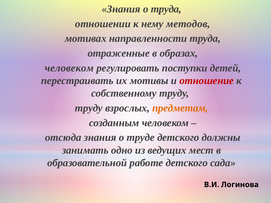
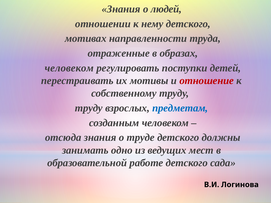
о труда: труда -> людей
нему методов: методов -> детского
предметам colour: orange -> blue
